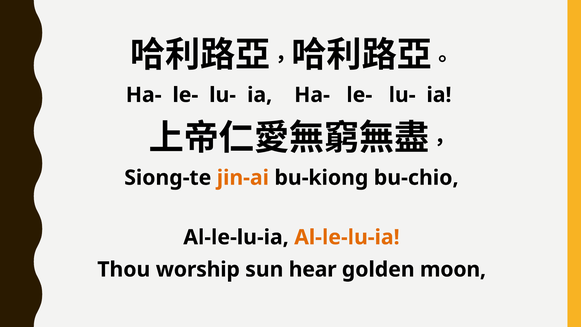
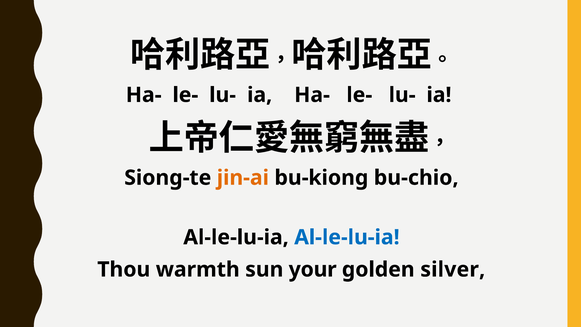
Al-le-lu-ia at (347, 237) colour: orange -> blue
worship: worship -> warmth
hear: hear -> your
moon: moon -> silver
